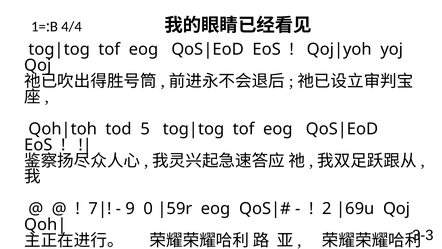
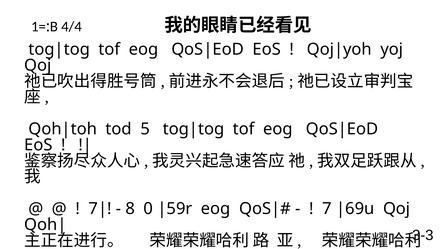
9: 9 -> 8
2 at (327, 208): 2 -> 7
